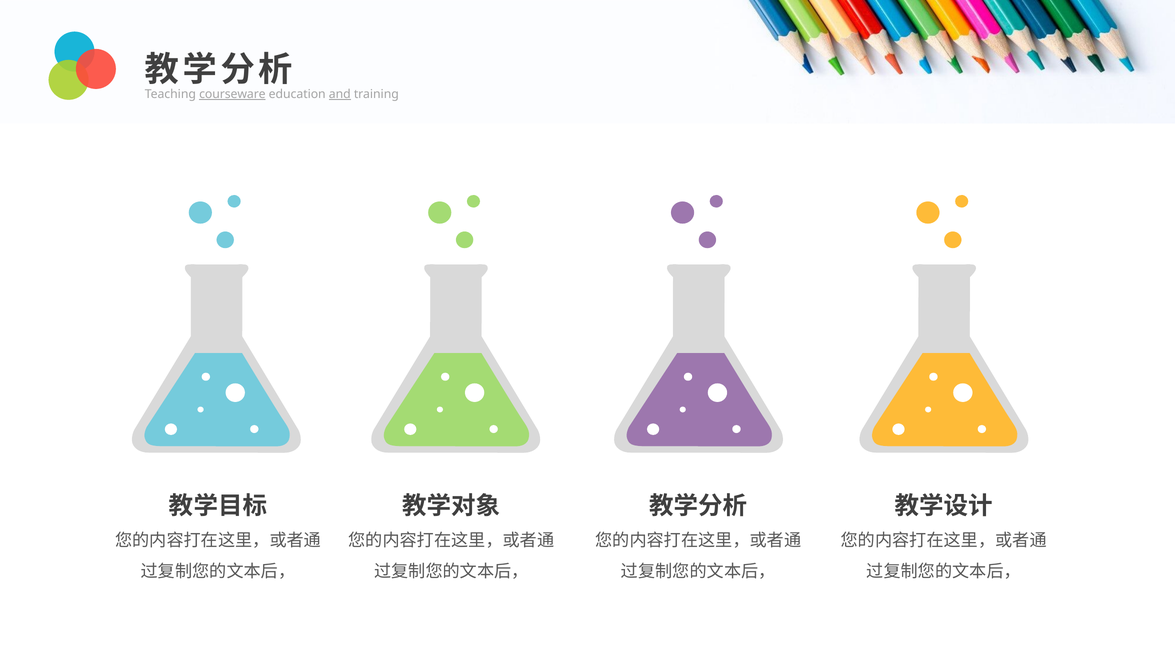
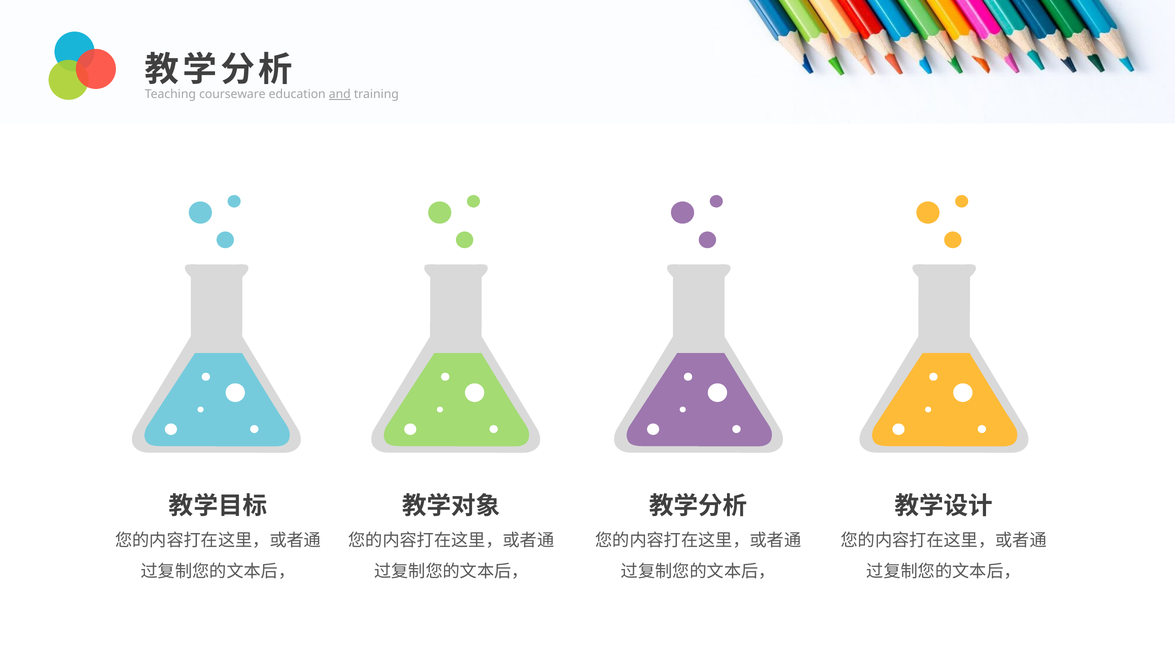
courseware underline: present -> none
